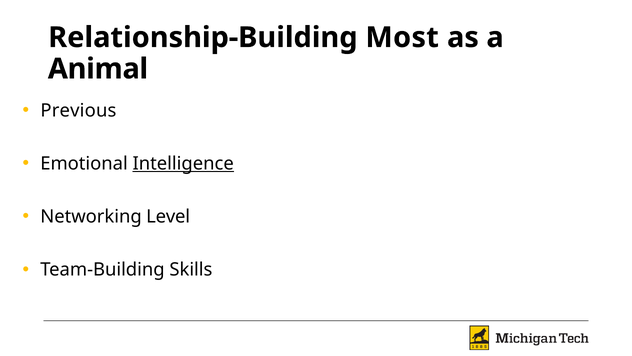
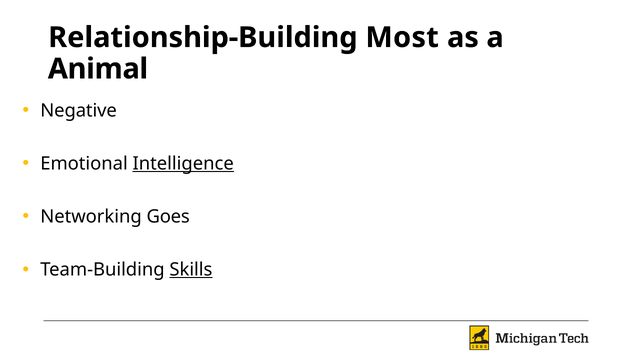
Previous: Previous -> Negative
Level: Level -> Goes
Skills underline: none -> present
